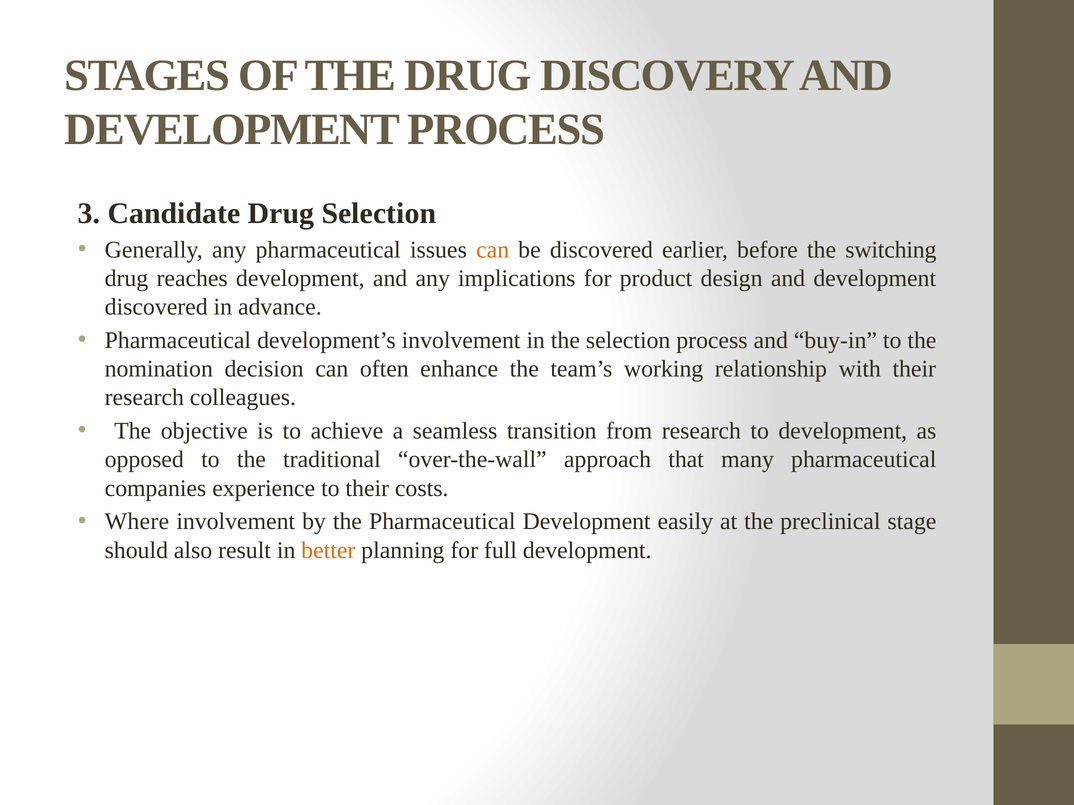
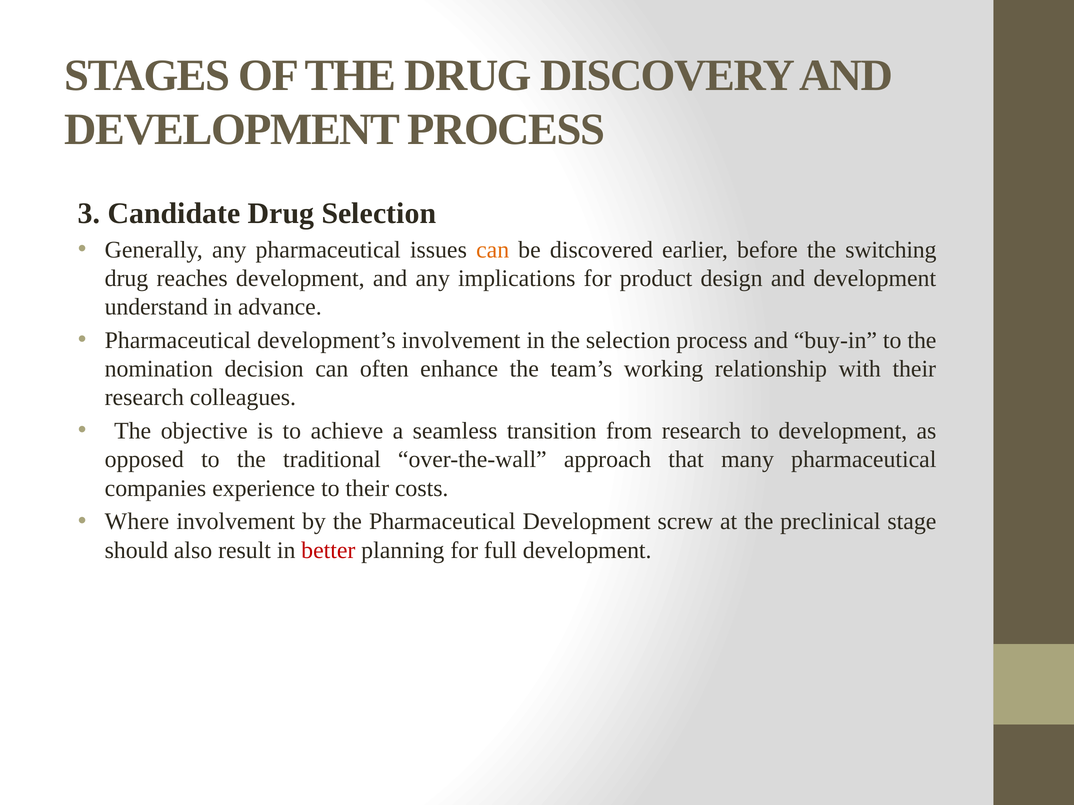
discovered at (156, 307): discovered -> understand
easily: easily -> screw
better colour: orange -> red
